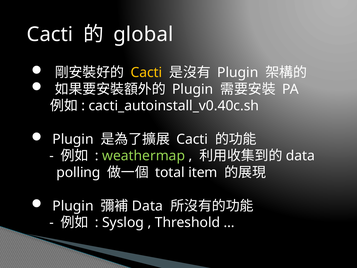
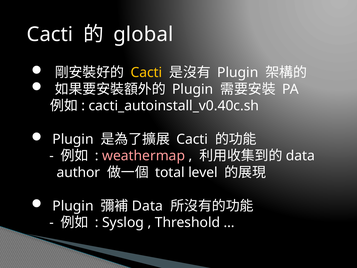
weathermap colour: light green -> pink
polling: polling -> author
item: item -> level
